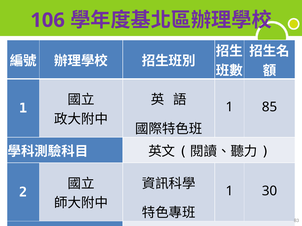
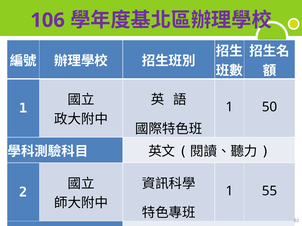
85: 85 -> 50
30: 30 -> 55
